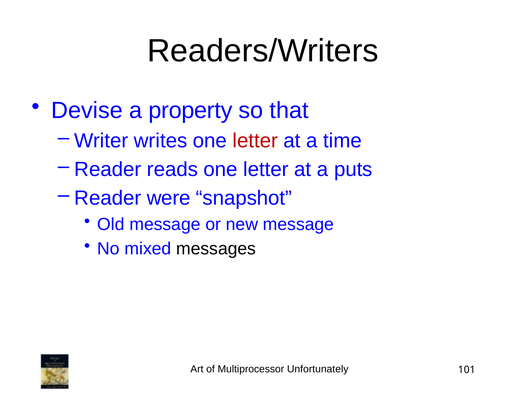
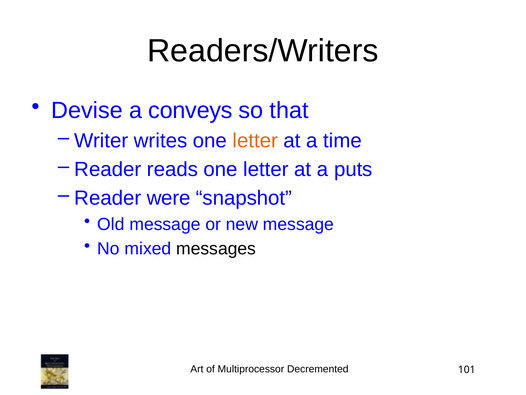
property: property -> conveys
letter at (255, 141) colour: red -> orange
Unfortunately: Unfortunately -> Decremented
